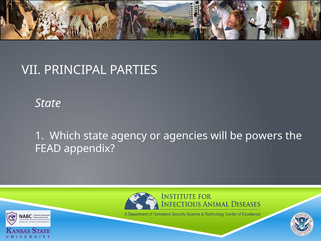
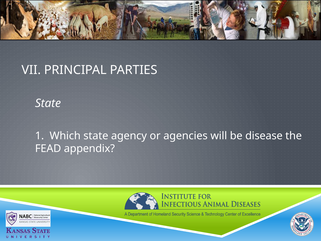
powers: powers -> disease
